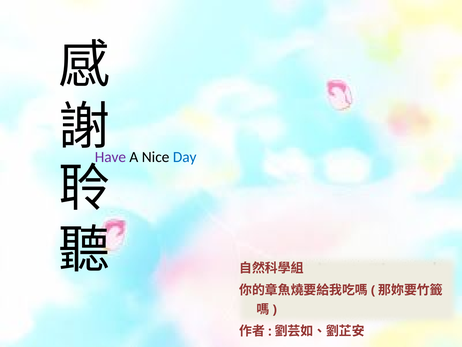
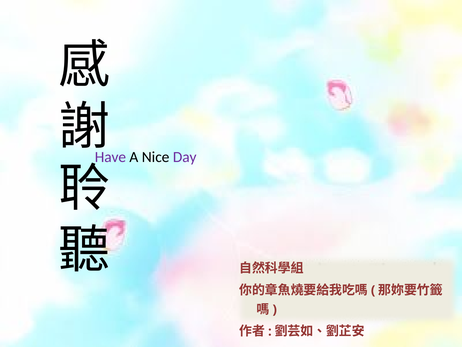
Day colour: blue -> purple
